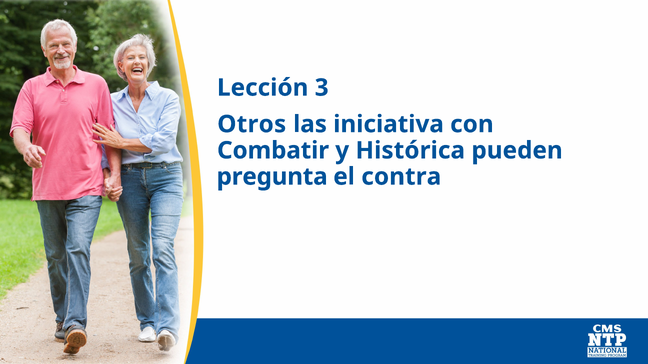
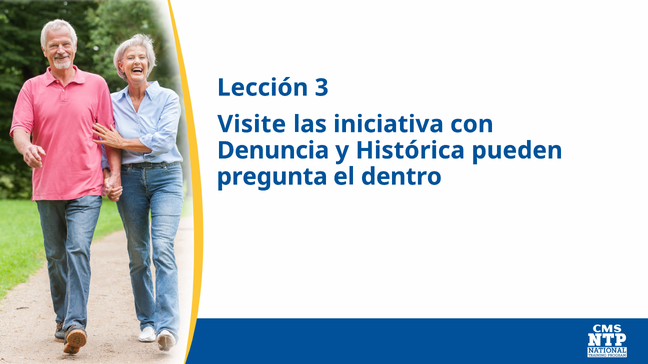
Otros: Otros -> Visite
Combatir: Combatir -> Denuncia
contra: contra -> dentro
